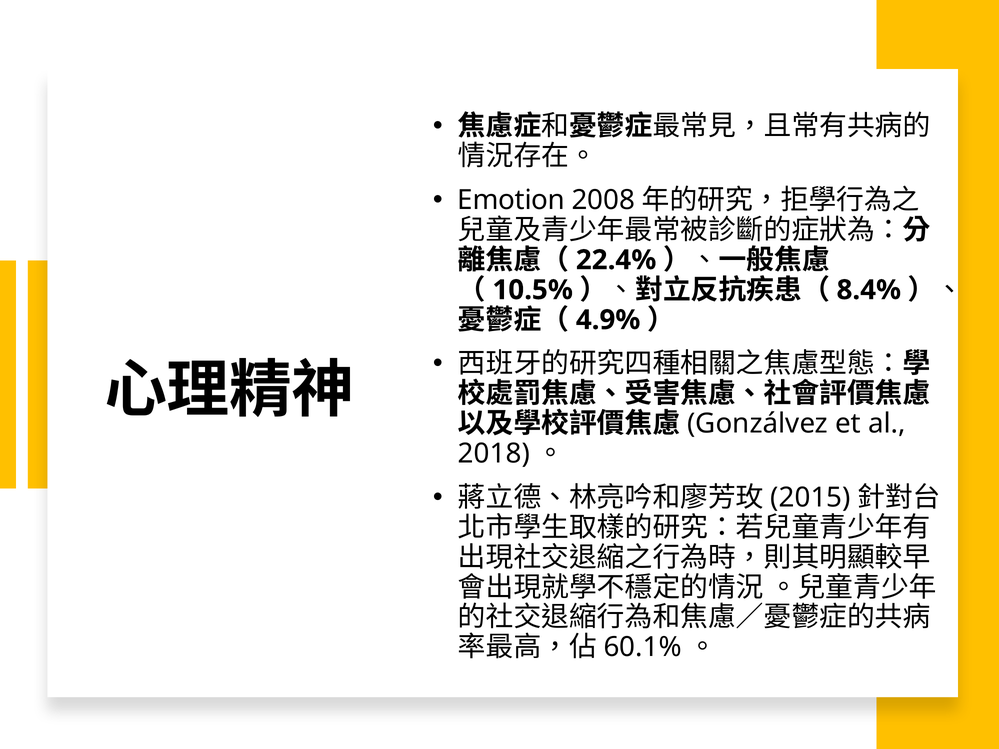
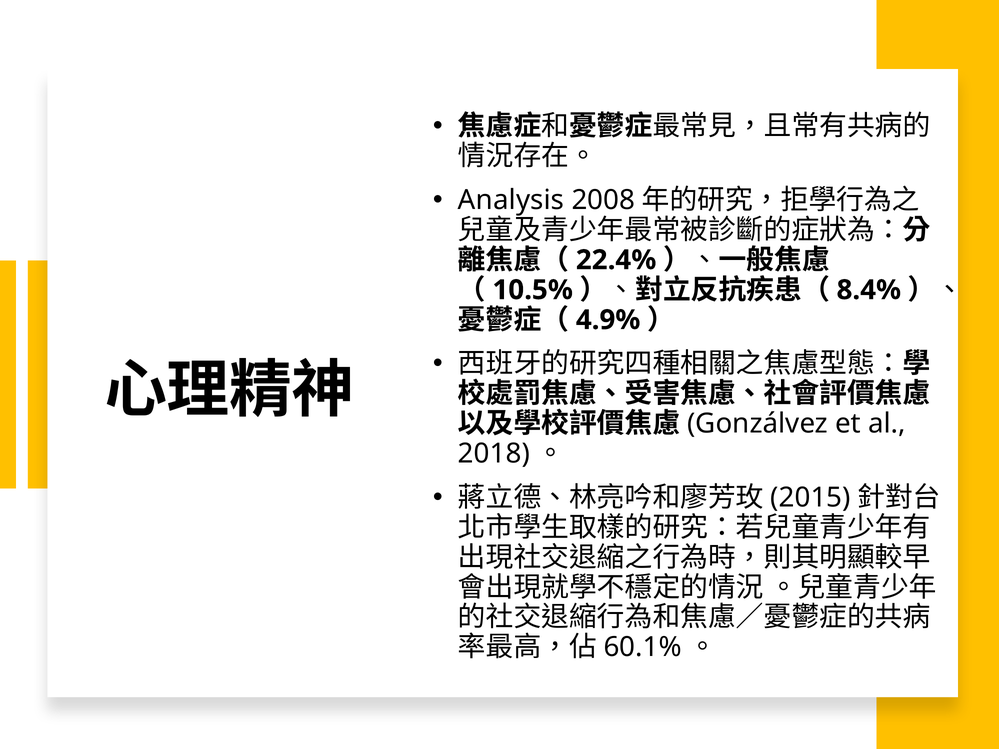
Emotion: Emotion -> Analysis
